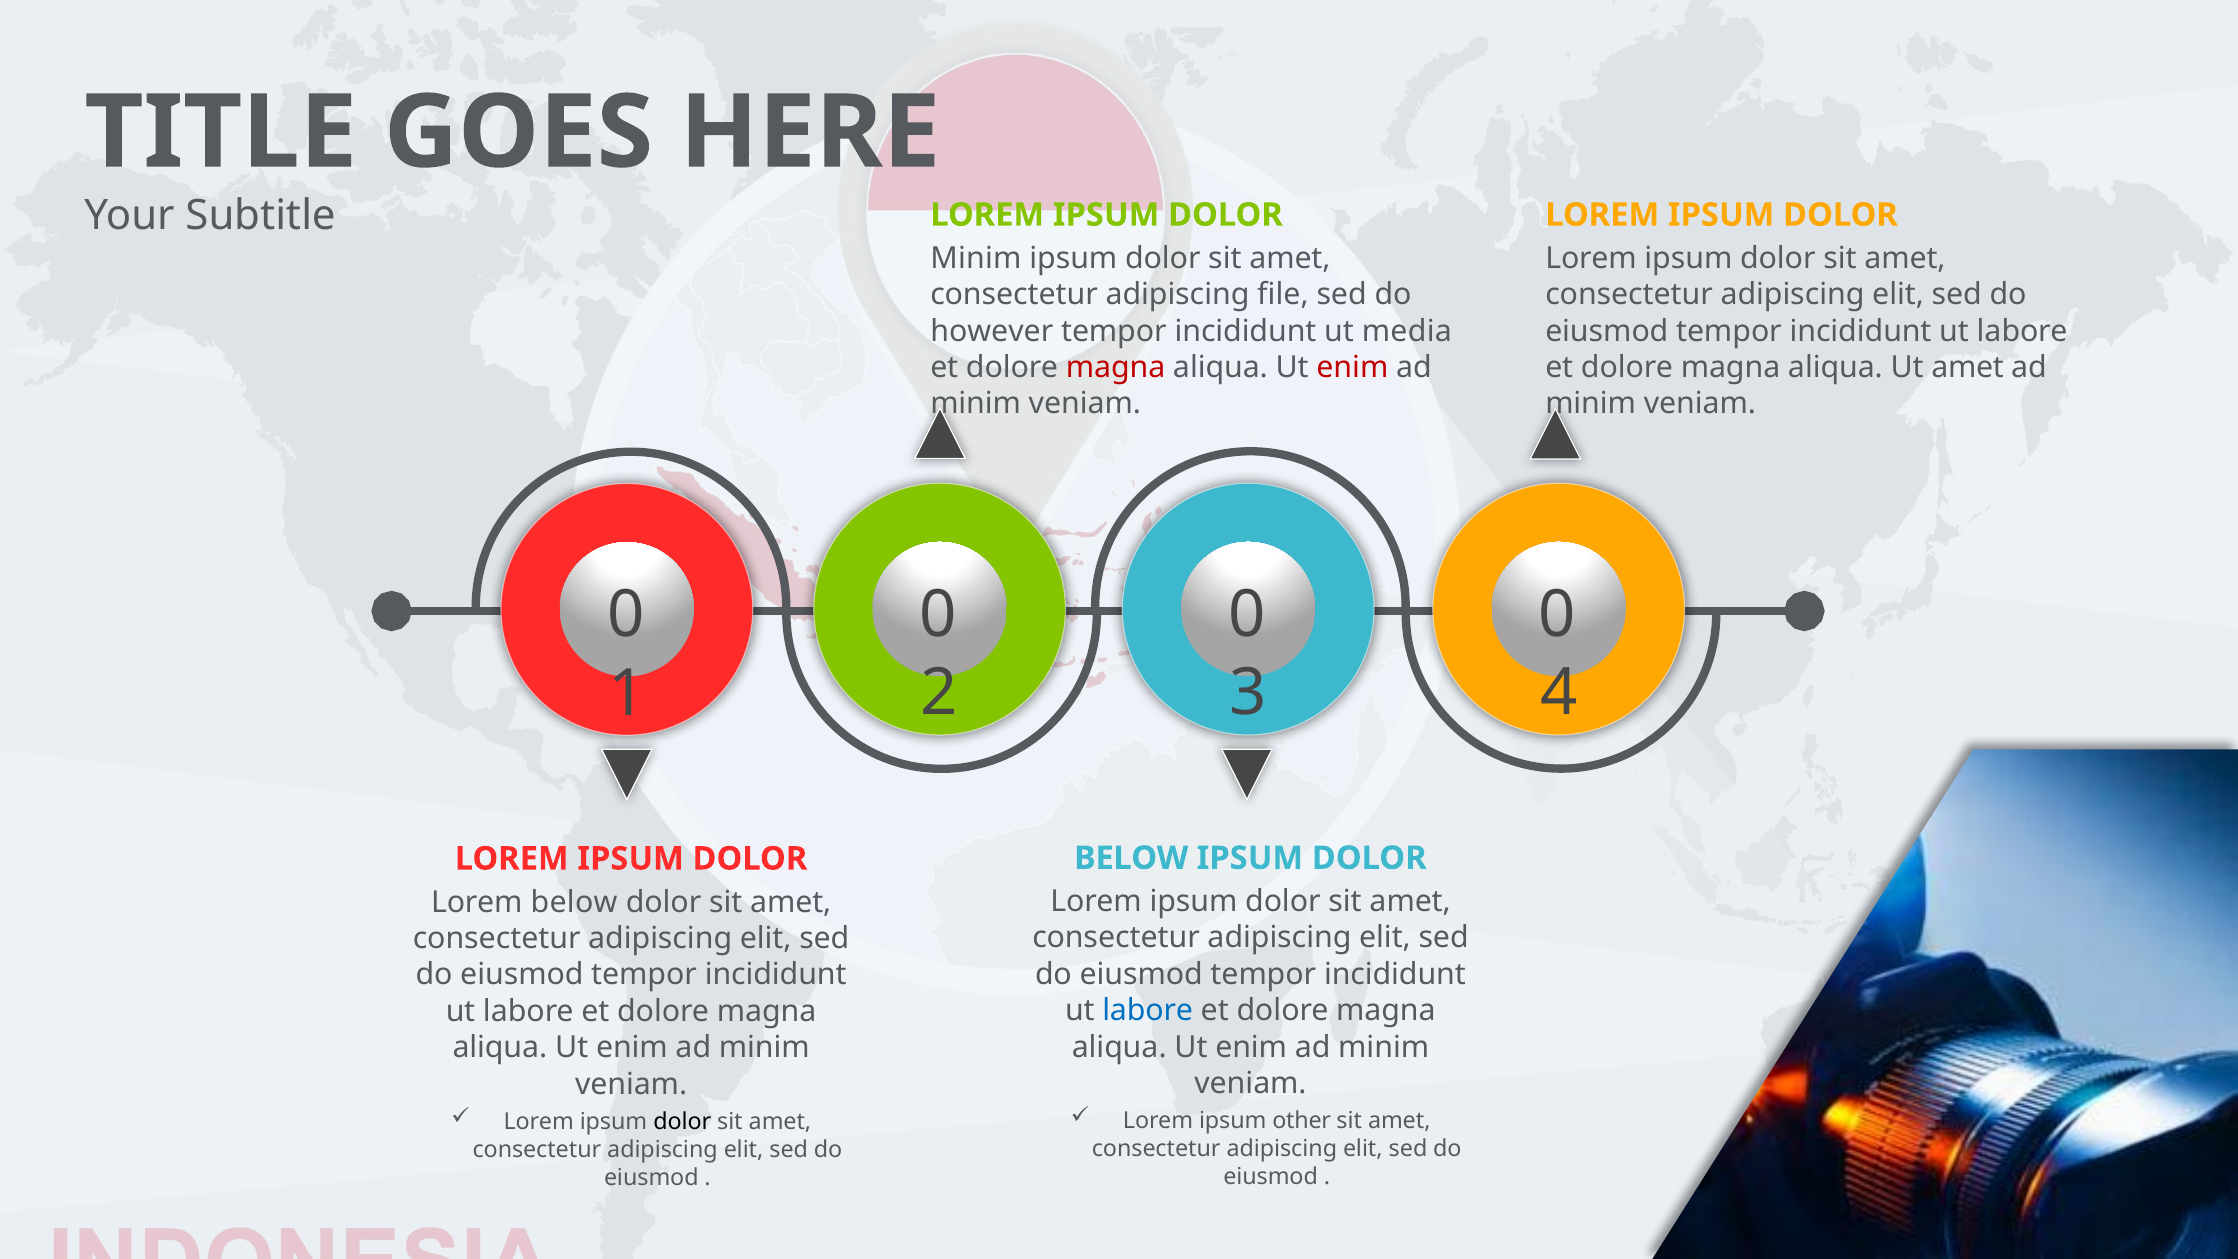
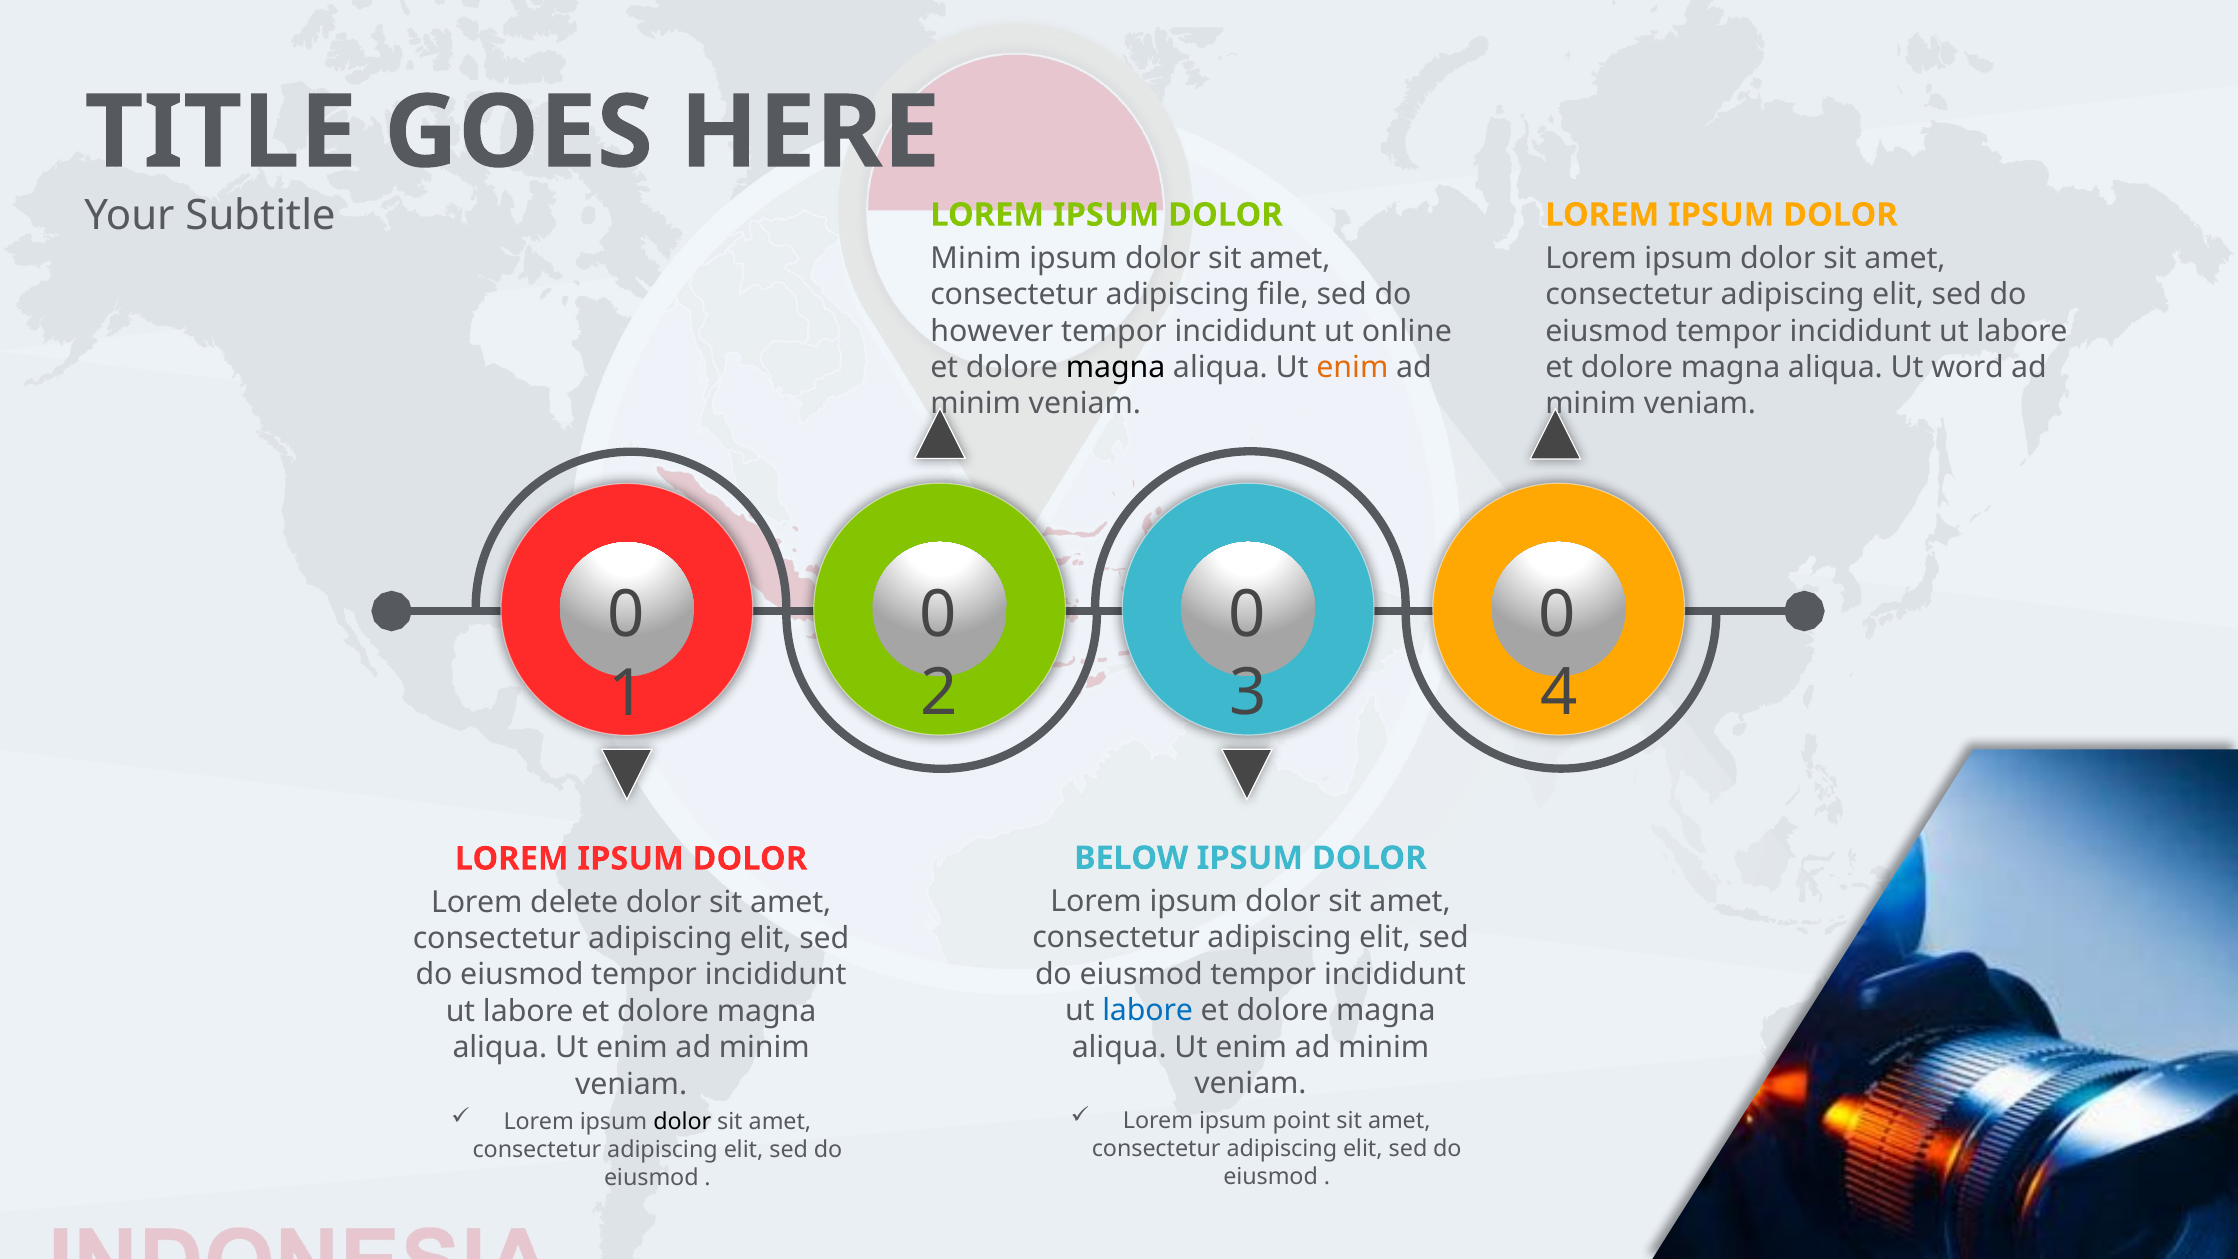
media: media -> online
magna at (1116, 367) colour: red -> black
enim at (1352, 367) colour: red -> orange
Ut amet: amet -> word
Lorem below: below -> delete
other: other -> point
